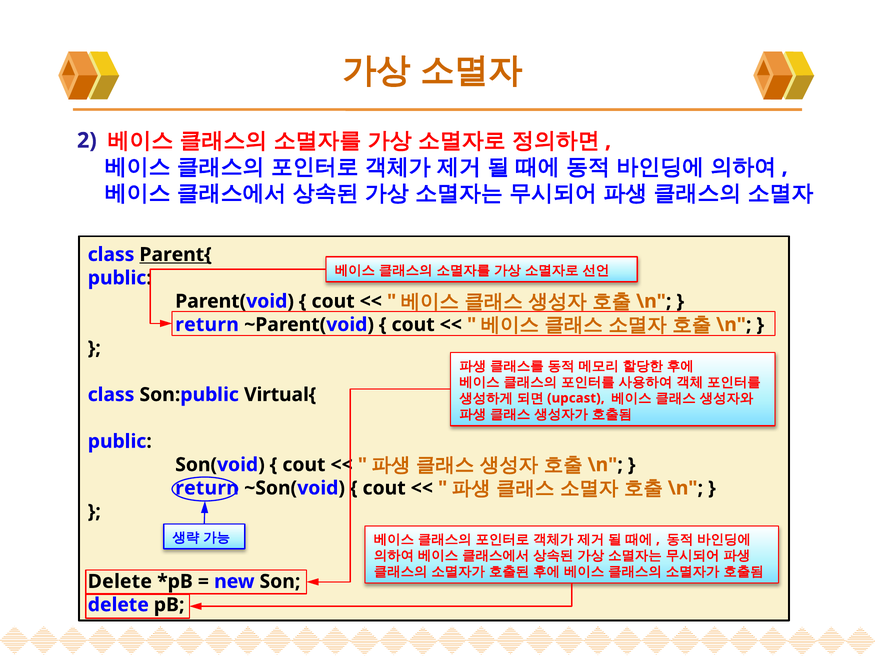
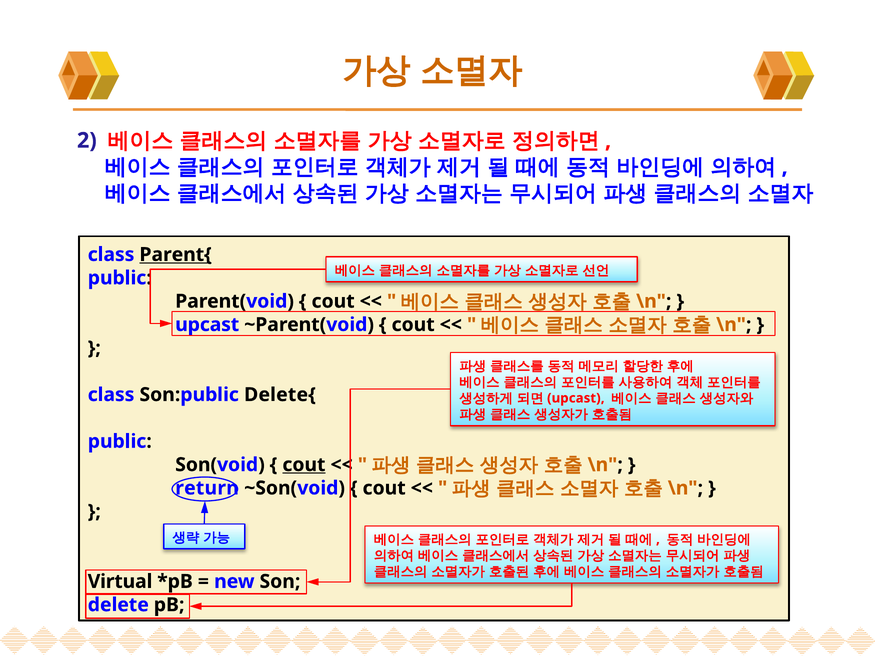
return at (207, 324): return -> upcast
Virtual{: Virtual{ -> Delete{
cout at (304, 464) underline: none -> present
Delete at (120, 581): Delete -> Virtual
